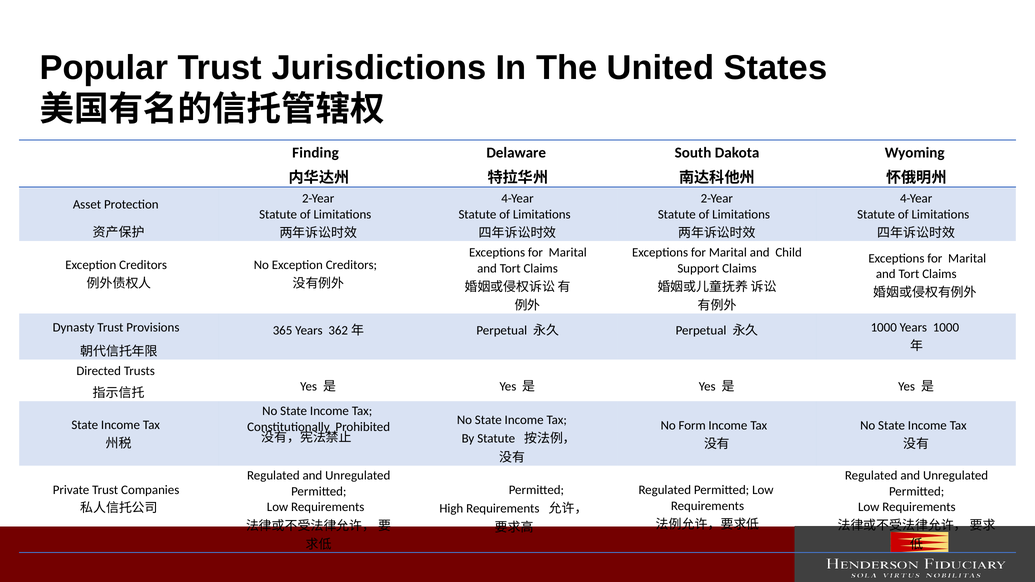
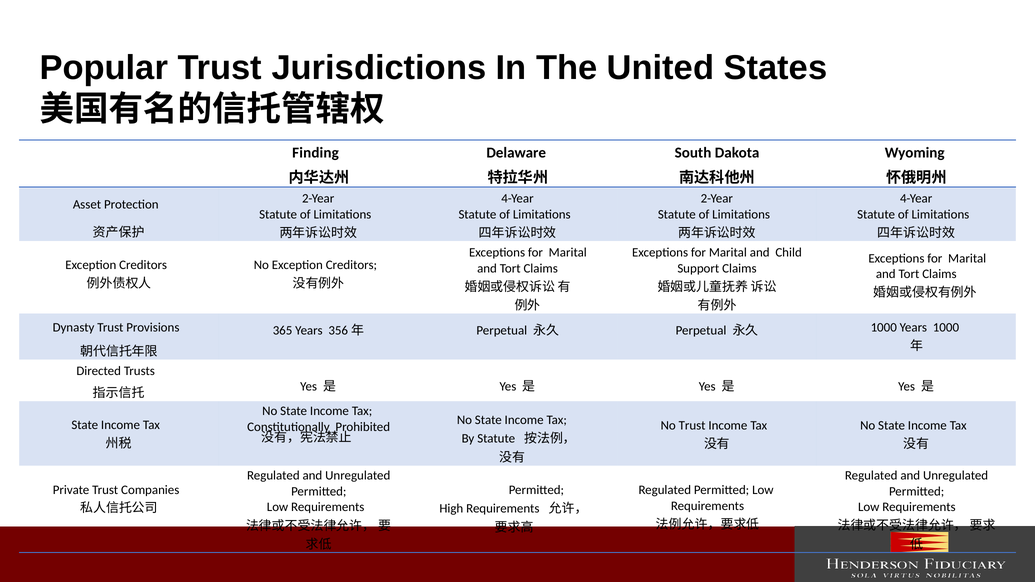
362: 362 -> 356
No Form: Form -> Trust
